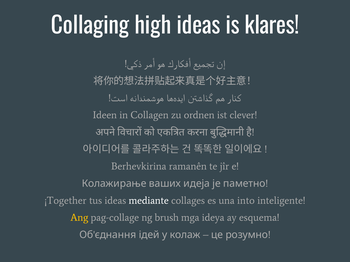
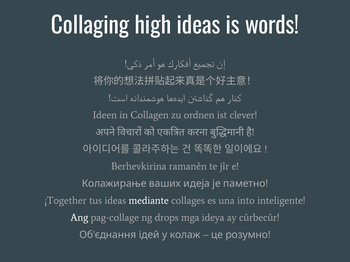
klares: klares -> words
Ang colour: yellow -> white
brush: brush -> drops
esquema: esquema -> cûrbecûr
